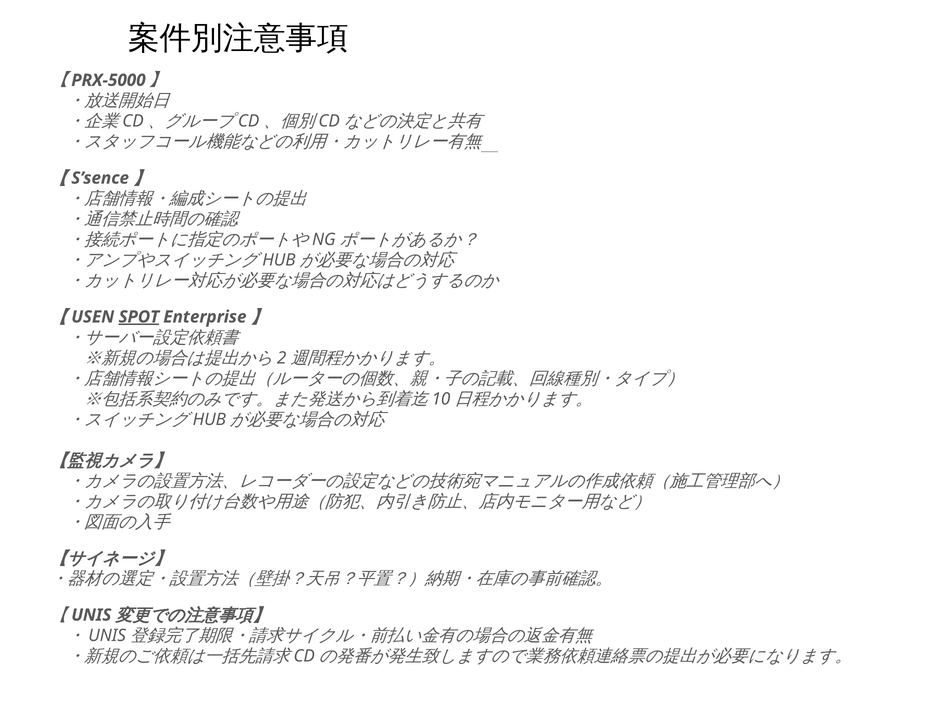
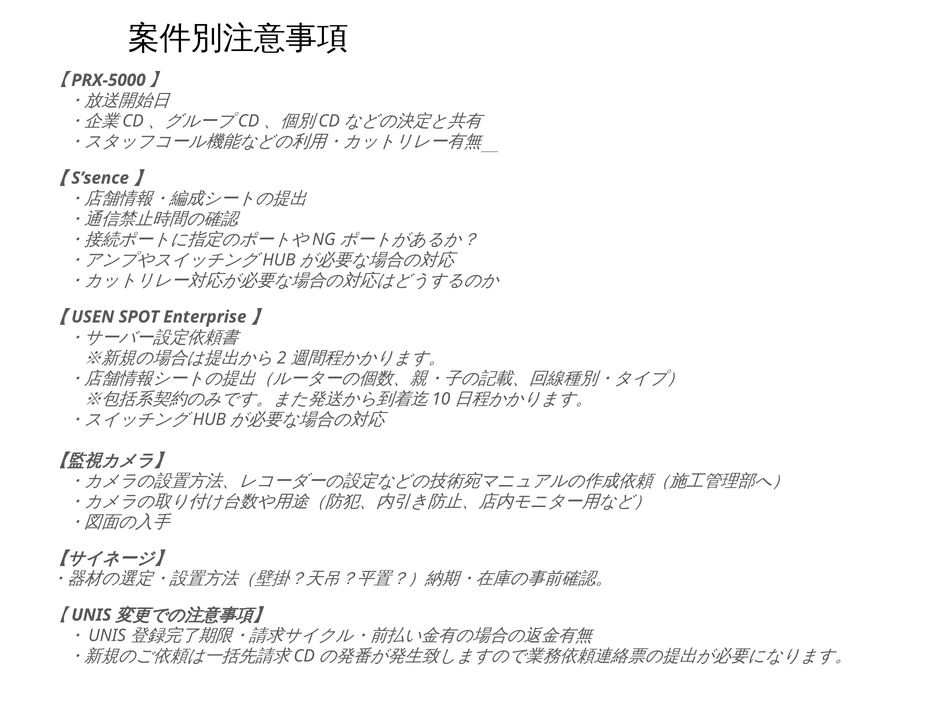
SPOT underline: present -> none
